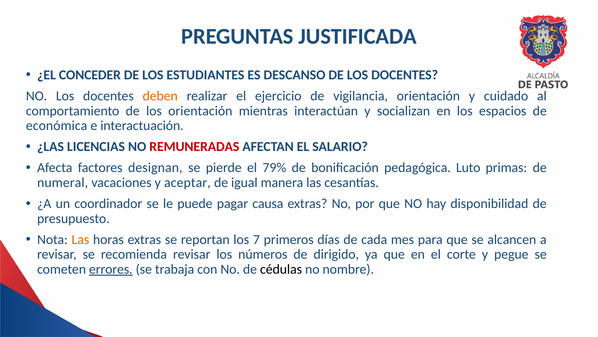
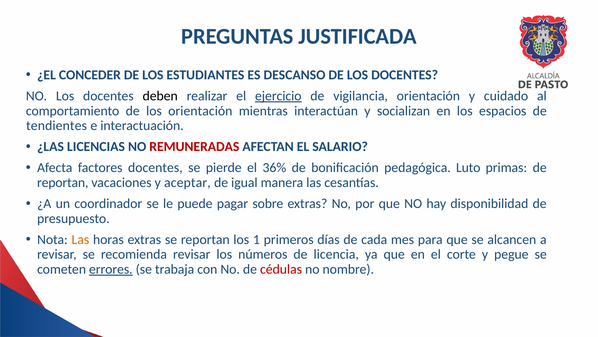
deben colour: orange -> black
ejercicio underline: none -> present
económica: económica -> tendientes
factores designan: designan -> docentes
79%: 79% -> 36%
numeral at (63, 182): numeral -> reportan
causa: causa -> sobre
7: 7 -> 1
dirigido: dirigido -> licencia
cédulas colour: black -> red
